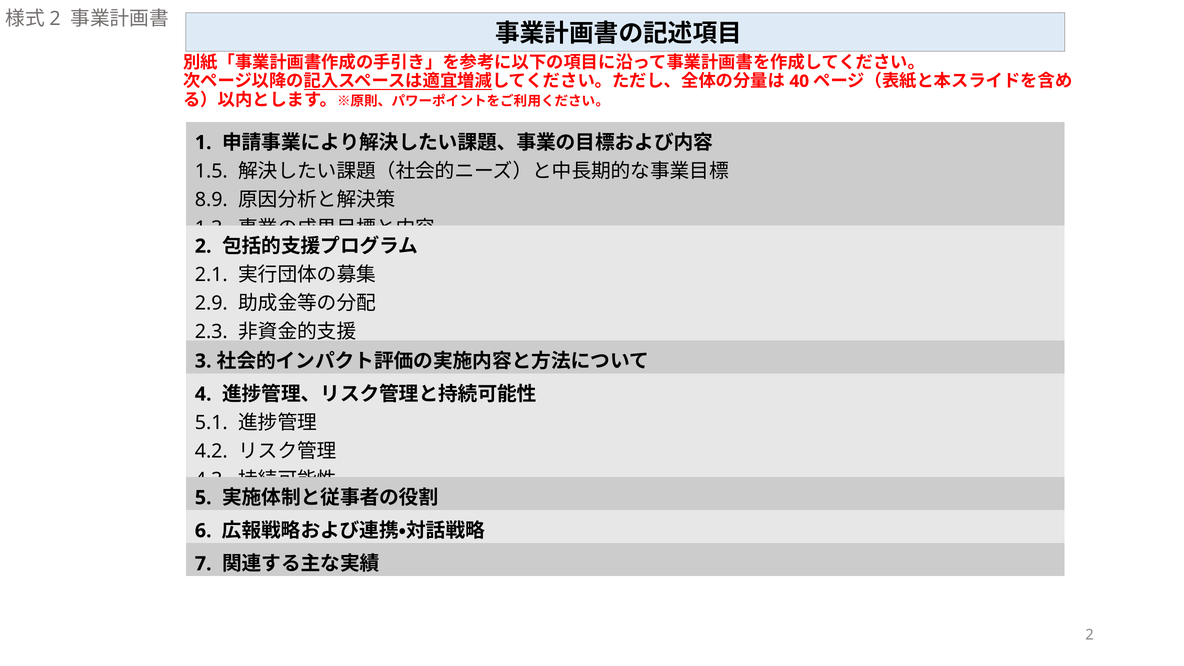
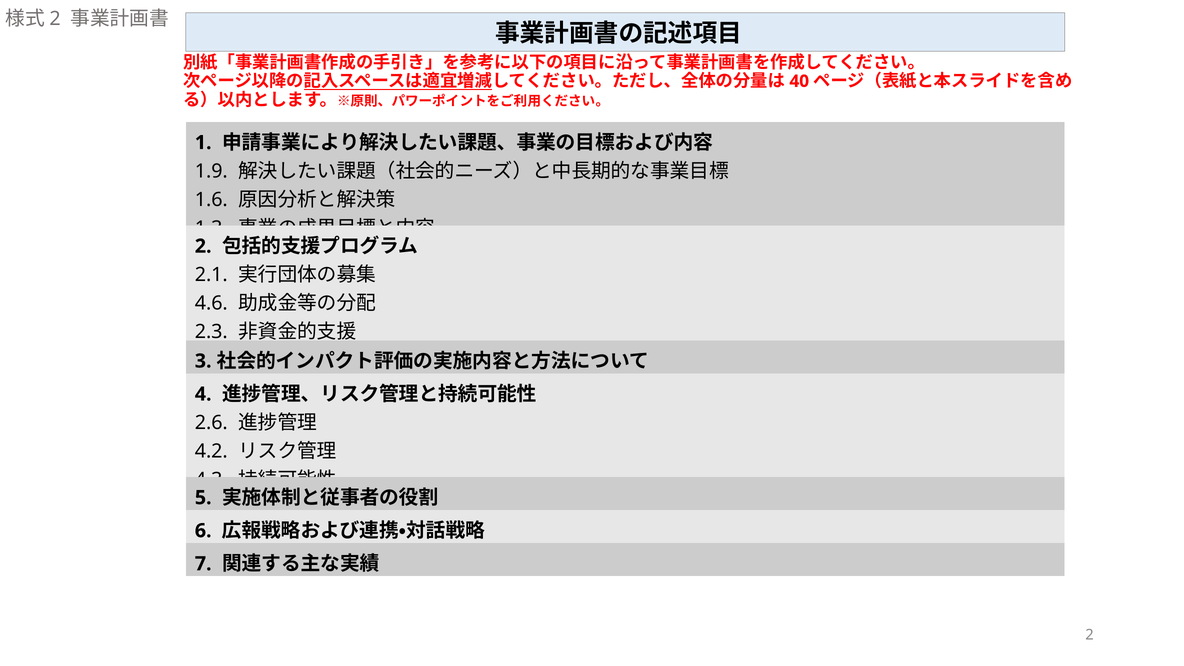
1.5: 1.5 -> 1.9
8.9: 8.9 -> 1.6
2.9: 2.9 -> 4.6
5.1: 5.1 -> 2.6
